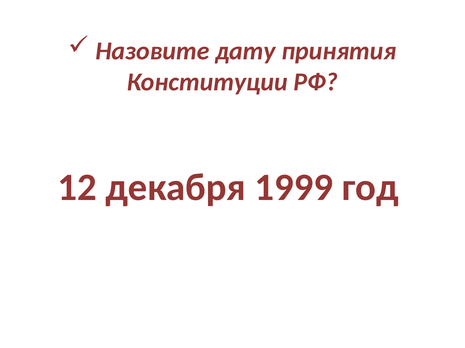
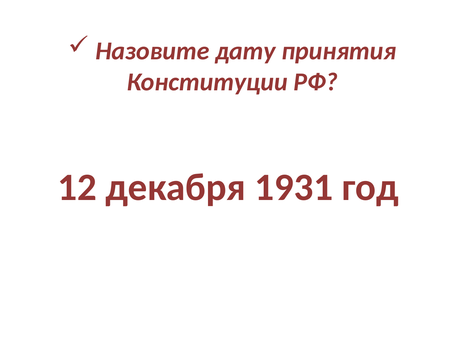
1999: 1999 -> 1931
